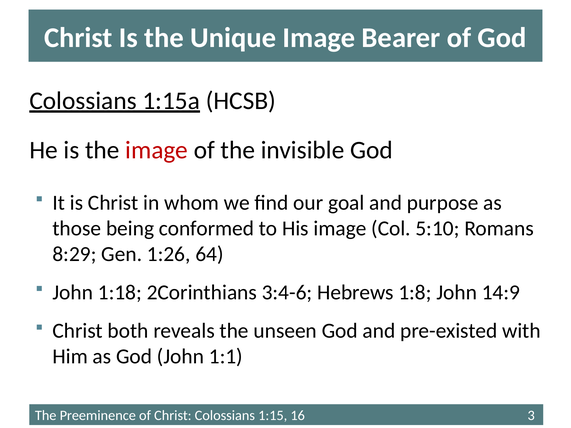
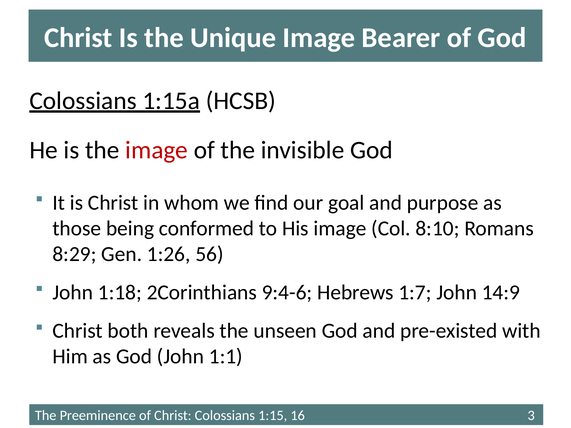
5:10: 5:10 -> 8:10
64: 64 -> 56
3:4-6: 3:4-6 -> 9:4-6
1:8: 1:8 -> 1:7
